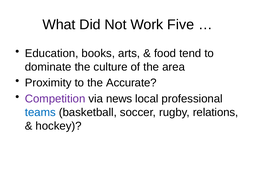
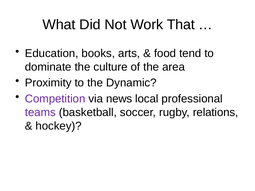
Five: Five -> That
Accurate: Accurate -> Dynamic
teams colour: blue -> purple
